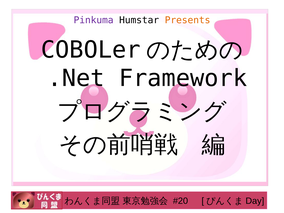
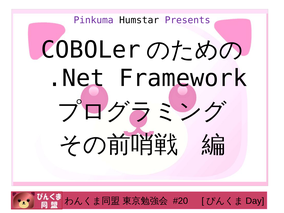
Presents colour: orange -> purple
